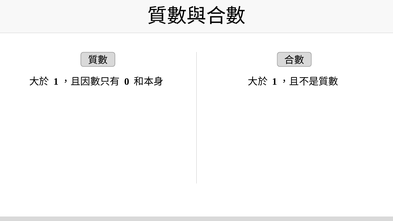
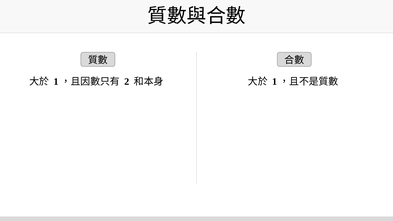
0: 0 -> 2
